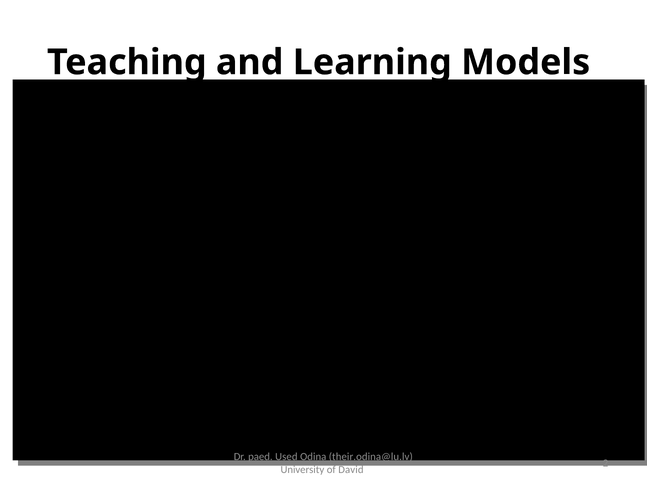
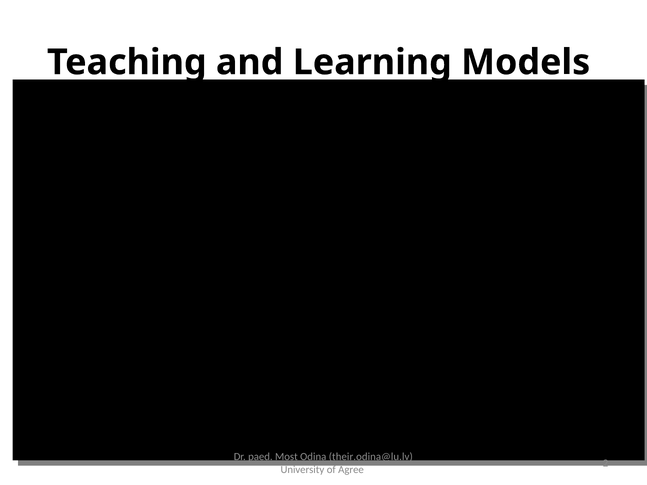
Used: Used -> Most
David: David -> Agree
